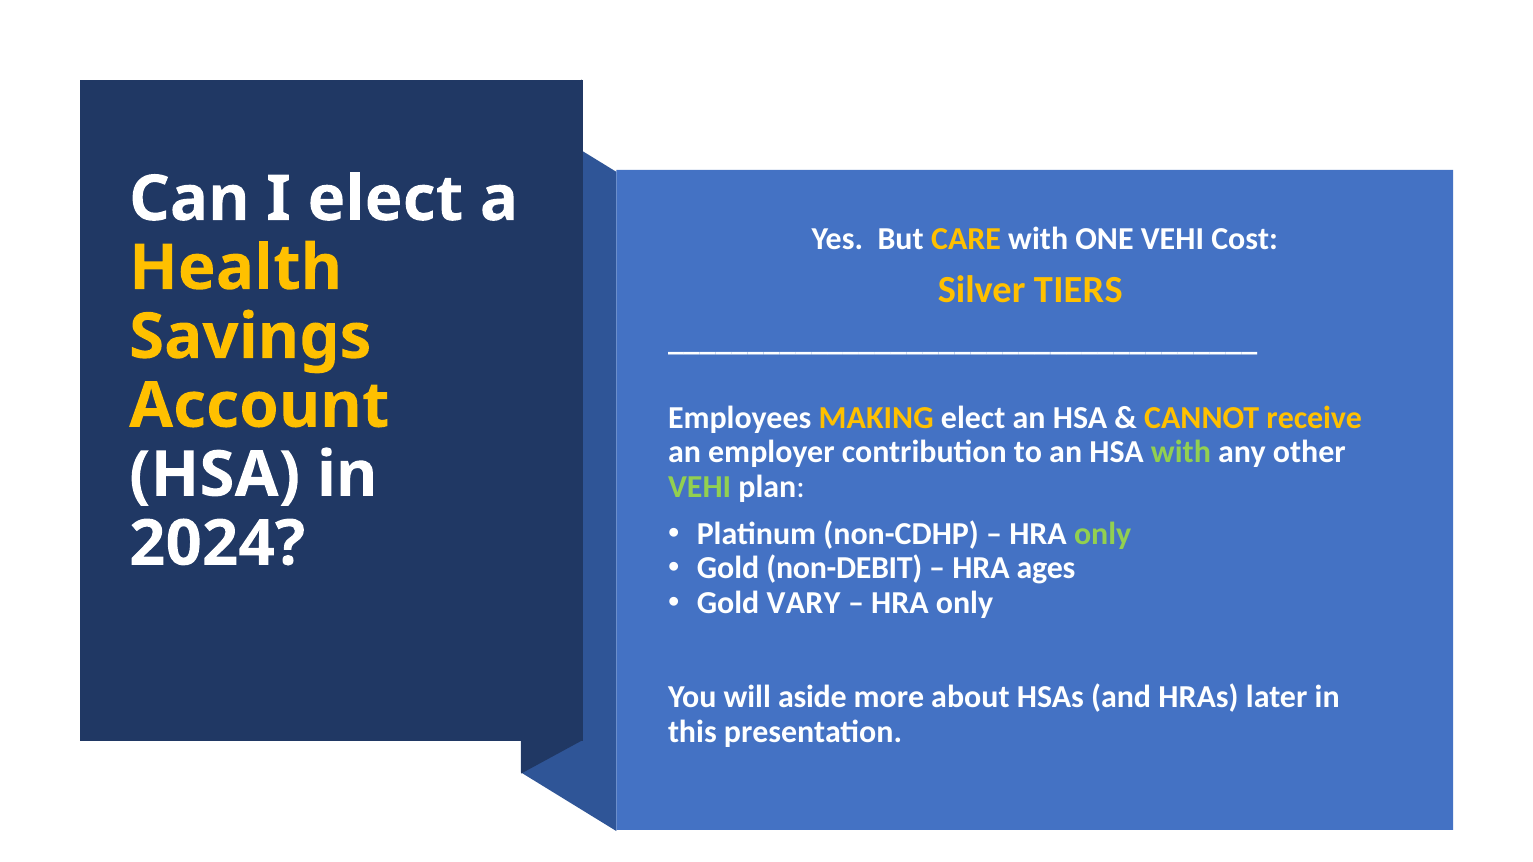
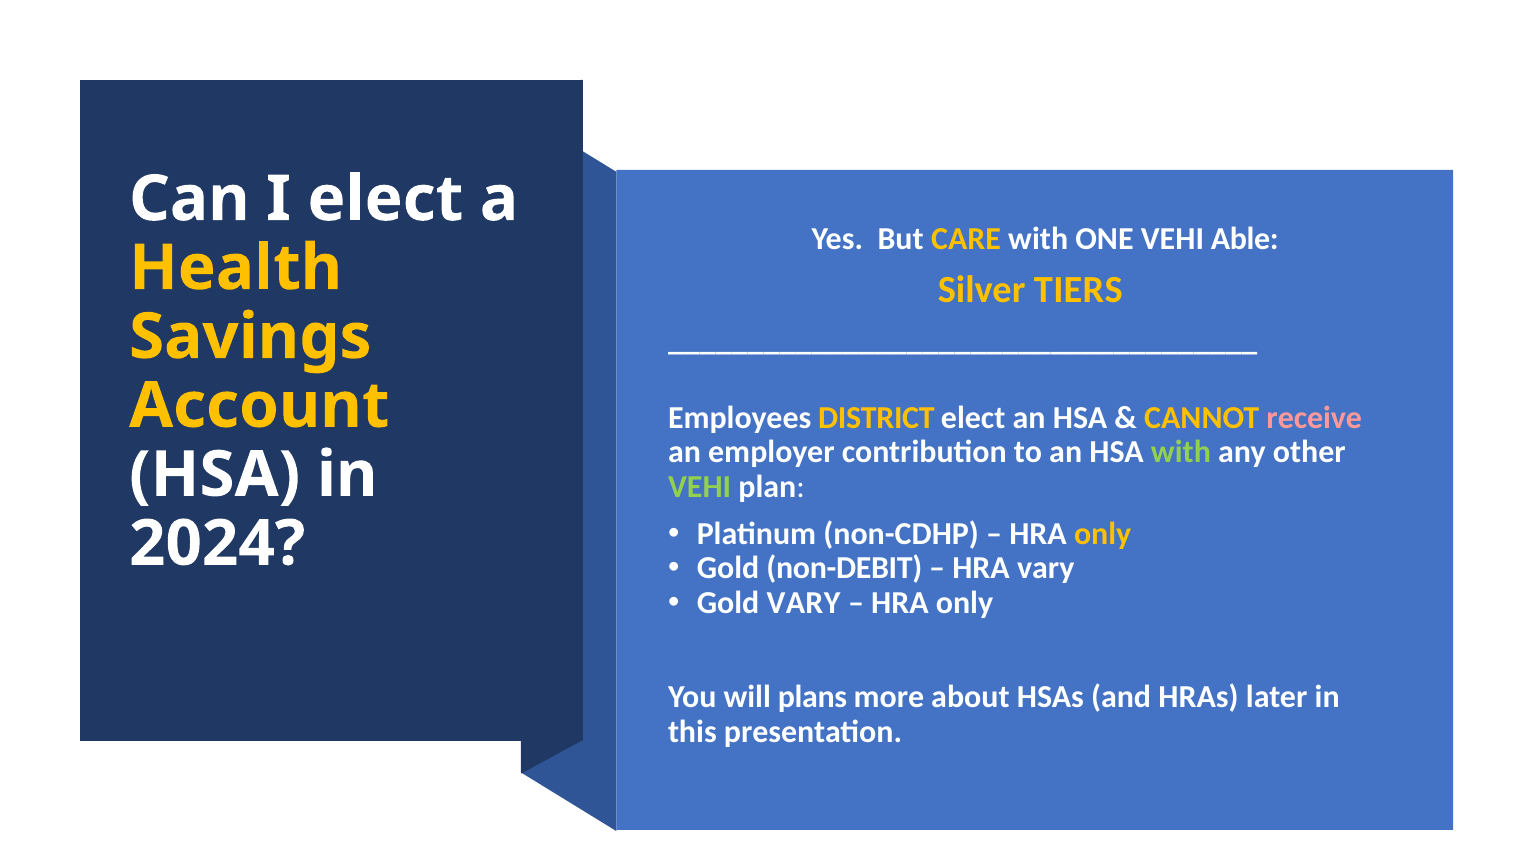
Cost: Cost -> Able
MAKING: MAKING -> DISTRICT
receive colour: yellow -> pink
only at (1103, 534) colour: light green -> yellow
HRA ages: ages -> vary
aside: aside -> plans
